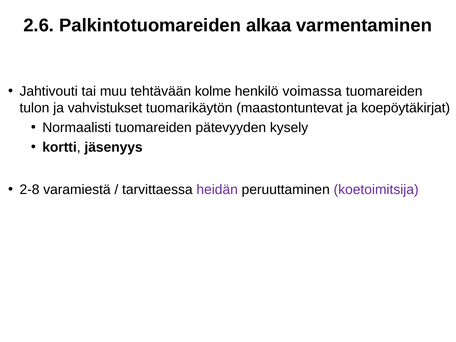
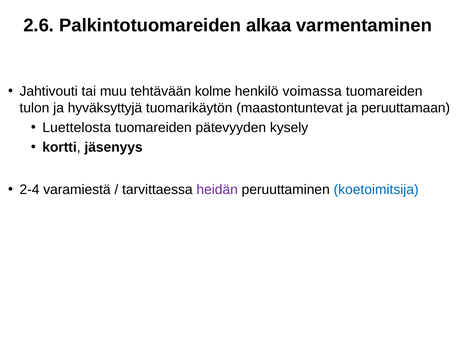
vahvistukset: vahvistukset -> hyväksyttyjä
koepöytäkirjat: koepöytäkirjat -> peruuttamaan
Normaalisti: Normaalisti -> Luettelosta
2-8: 2-8 -> 2-4
koetoimitsija colour: purple -> blue
